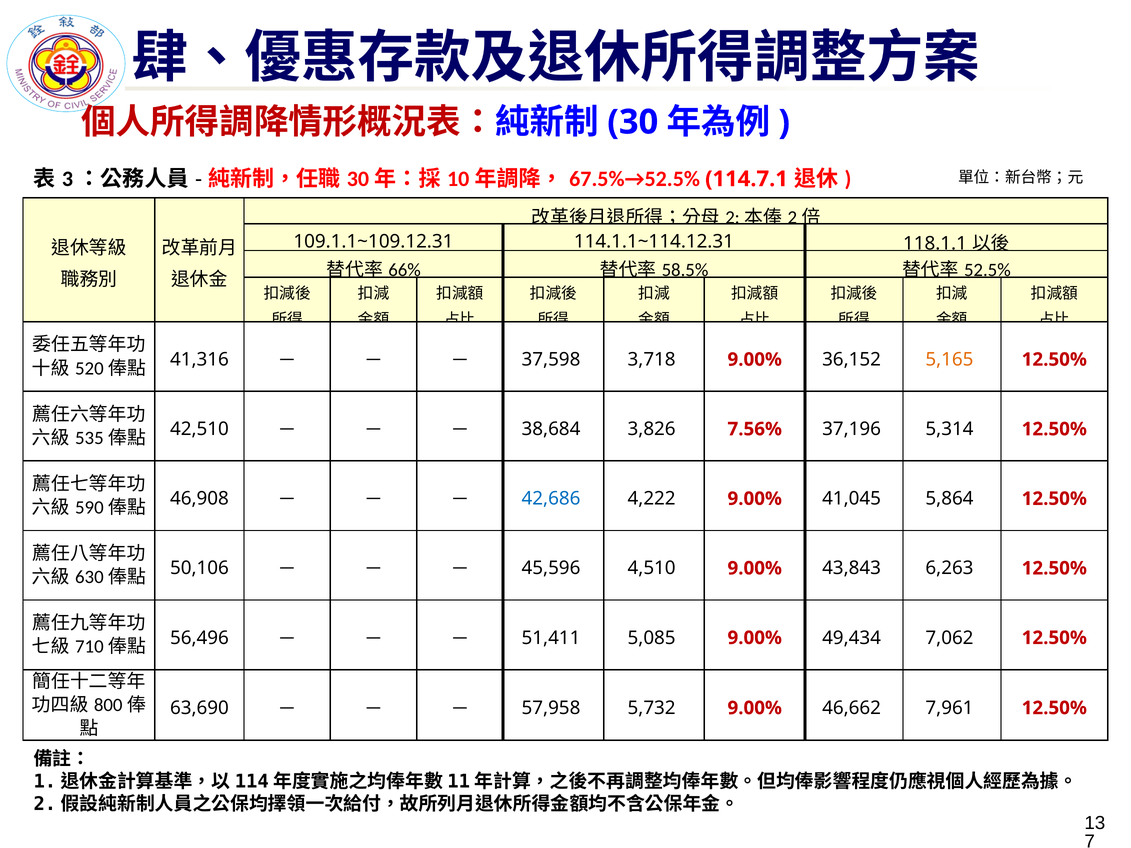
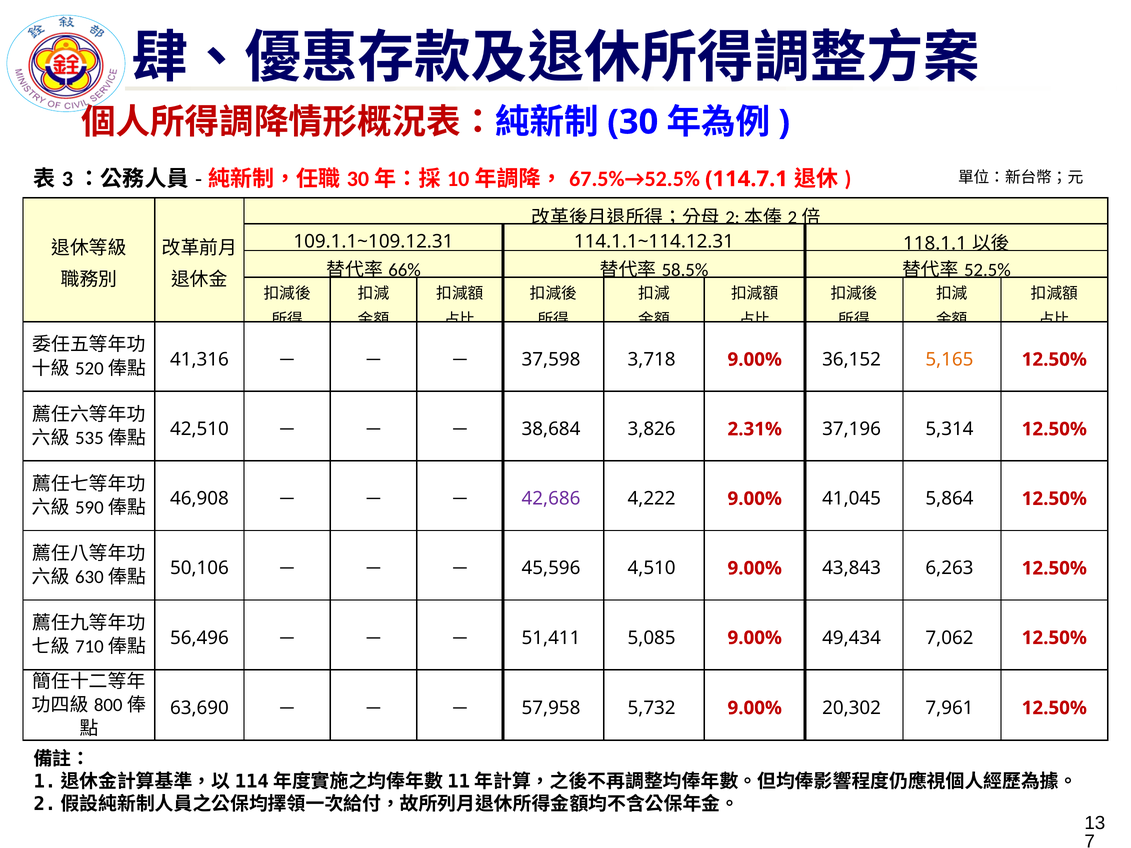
7.56%: 7.56% -> 2.31%
42,686 colour: blue -> purple
46,662: 46,662 -> 20,302
